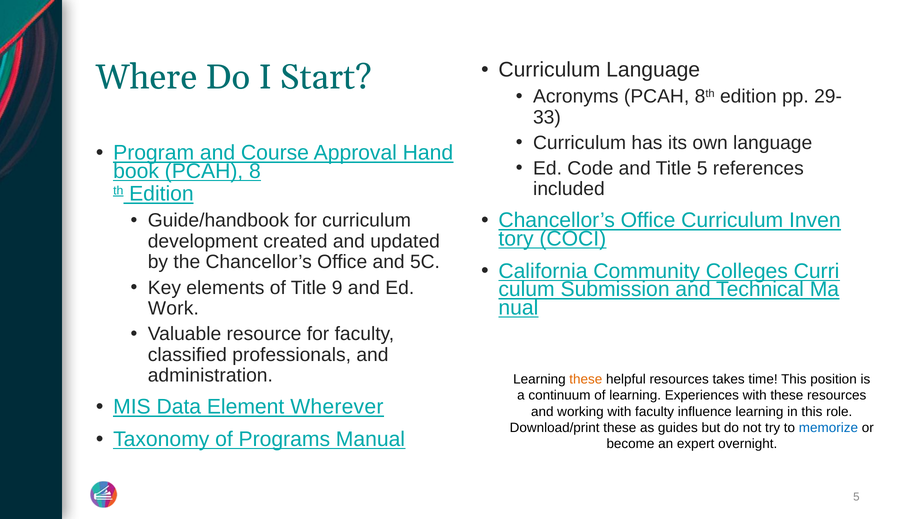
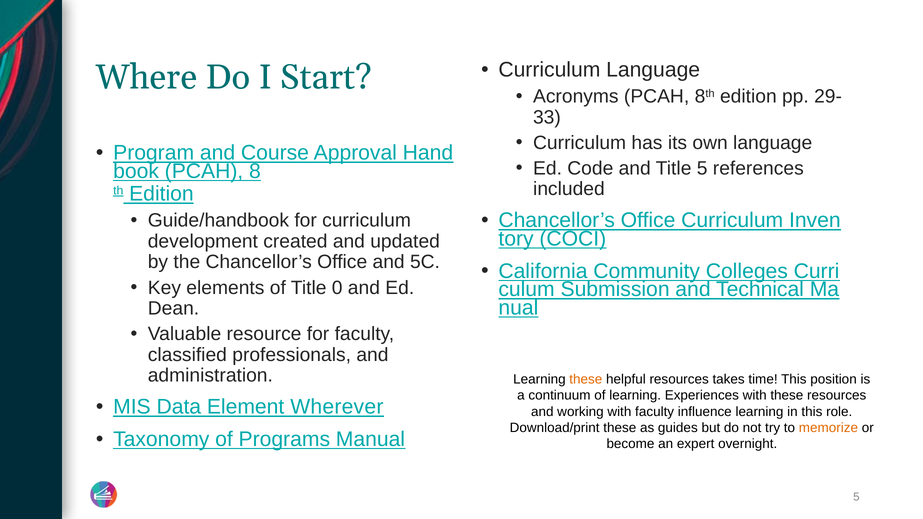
9: 9 -> 0
Work: Work -> Dean
memorize colour: blue -> orange
